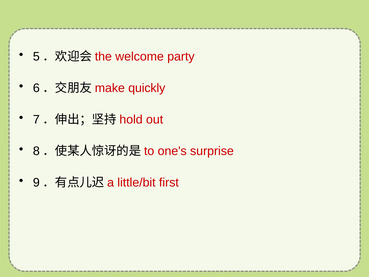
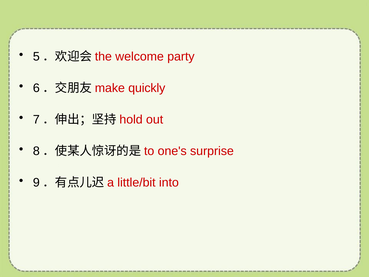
first: first -> into
